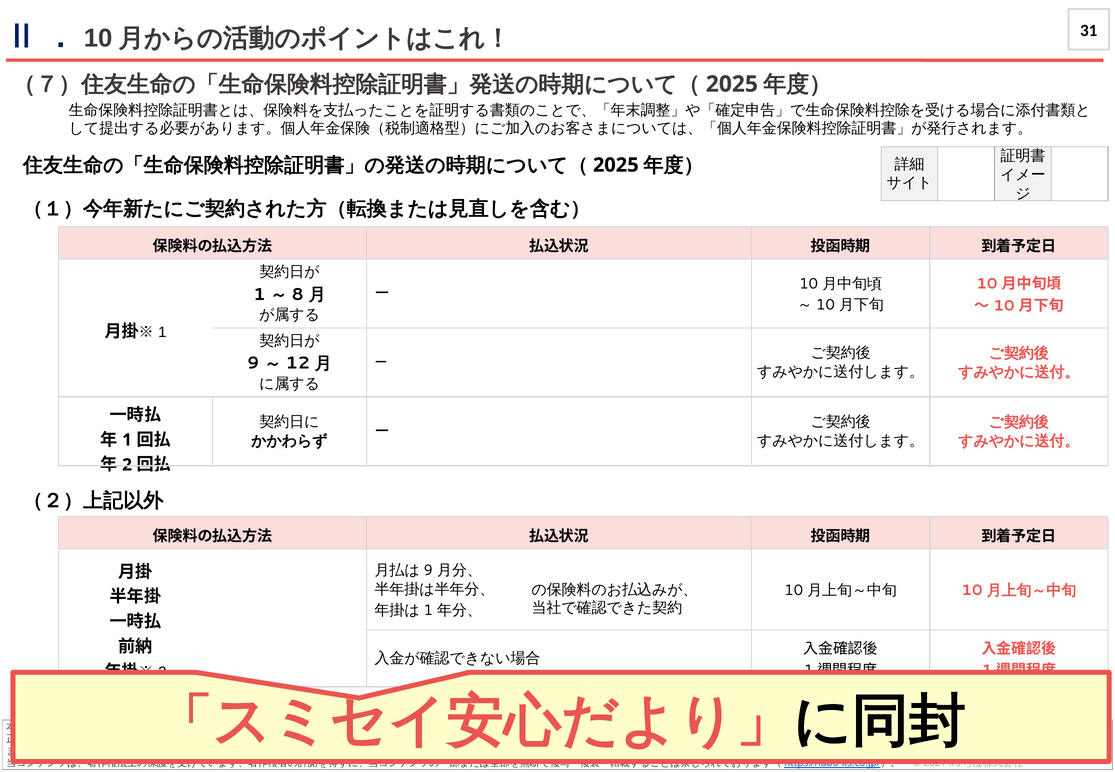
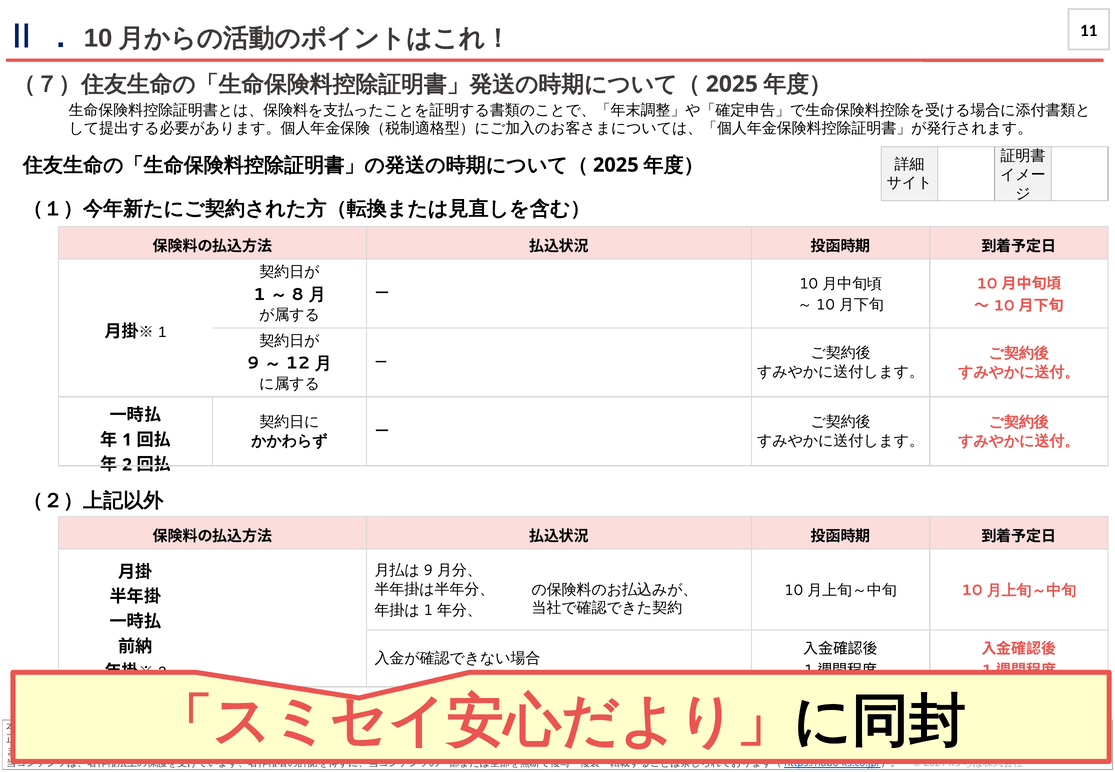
31: 31 -> 11
